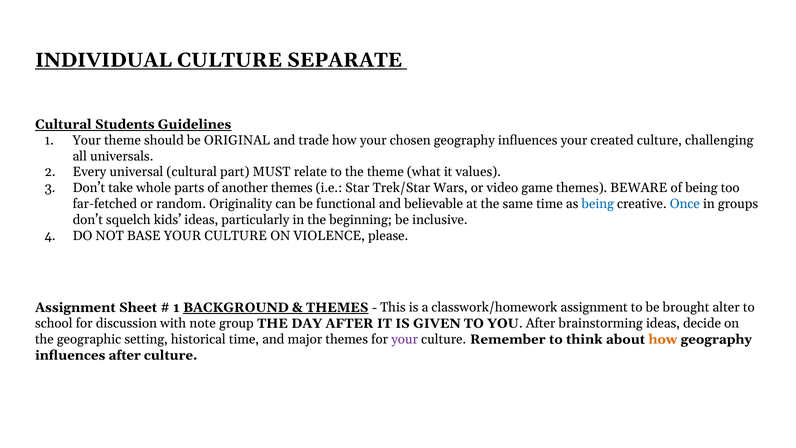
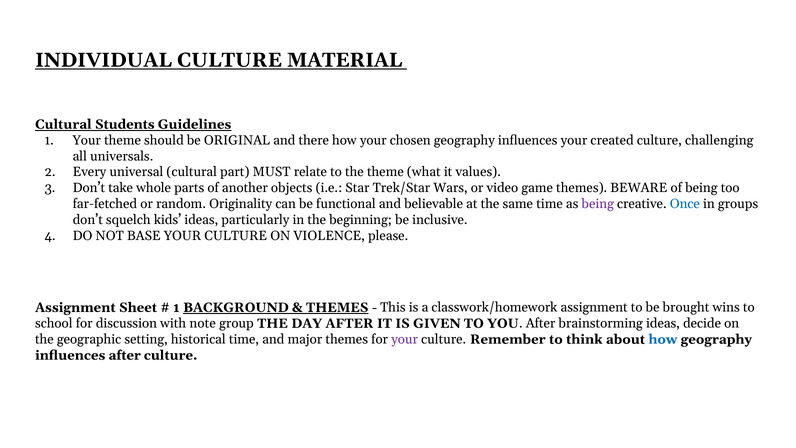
SEPARATE: SEPARATE -> MATERIAL
trade: trade -> there
another themes: themes -> objects
being at (598, 204) colour: blue -> purple
alter: alter -> wins
how at (663, 339) colour: orange -> blue
